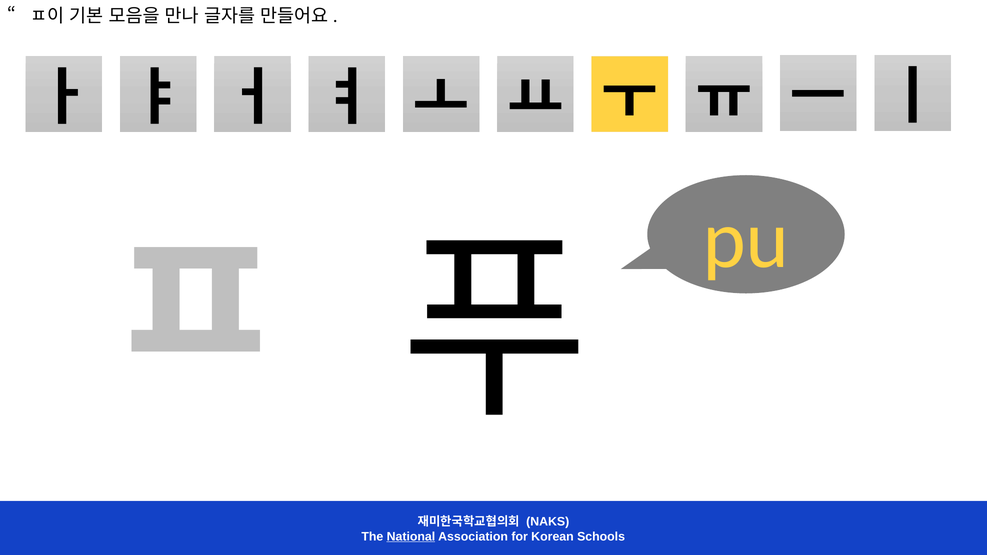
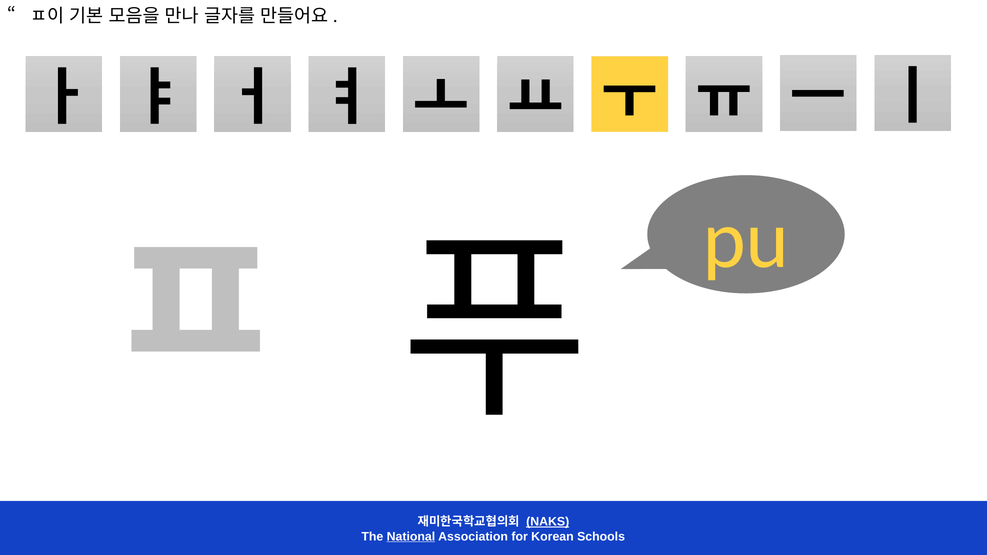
NAKS underline: none -> present
